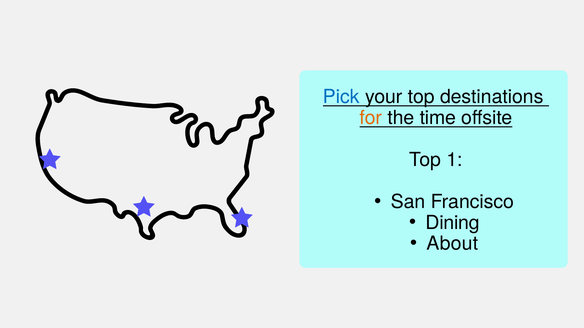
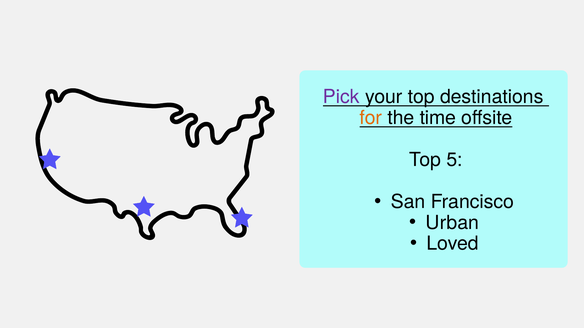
Pick colour: blue -> purple
1: 1 -> 5
Dining: Dining -> Urban
About: About -> Loved
